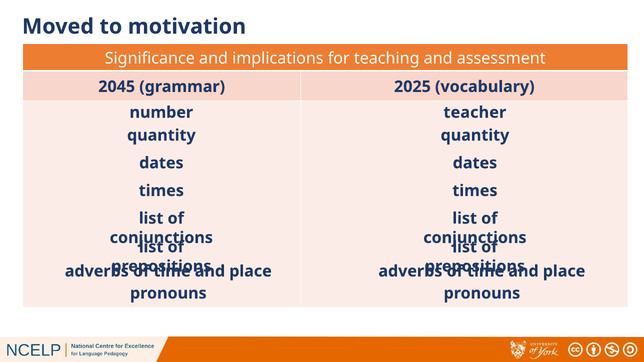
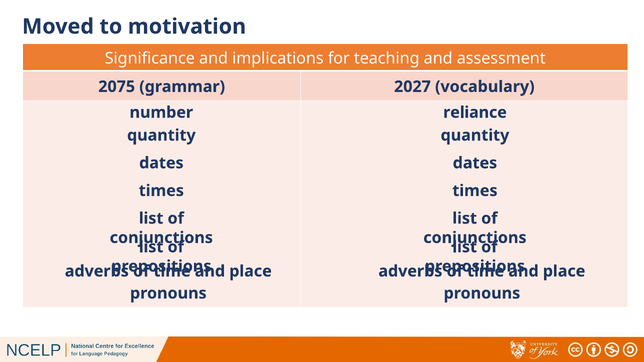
2045: 2045 -> 2075
2025: 2025 -> 2027
teacher: teacher -> reliance
